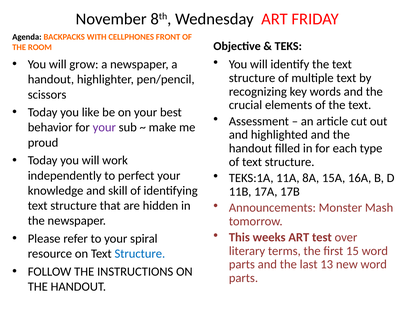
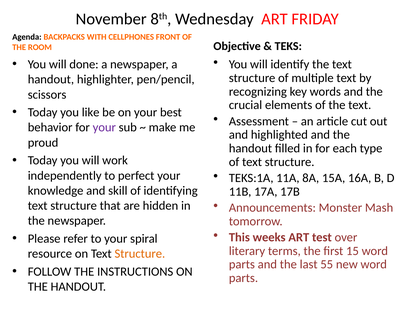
grow: grow -> done
Structure at (140, 254) colour: blue -> orange
13: 13 -> 55
